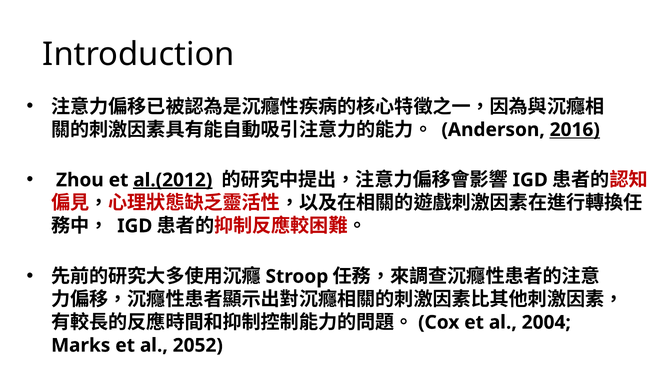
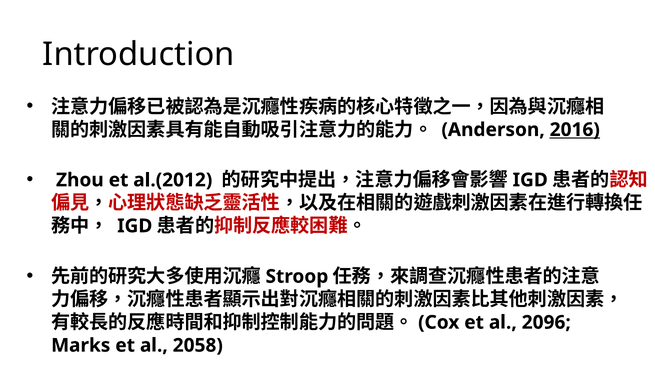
al.(2012 underline: present -> none
2004: 2004 -> 2096
2052: 2052 -> 2058
